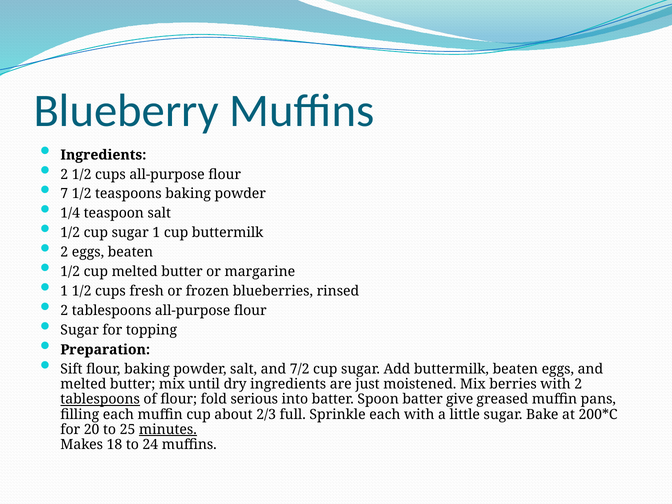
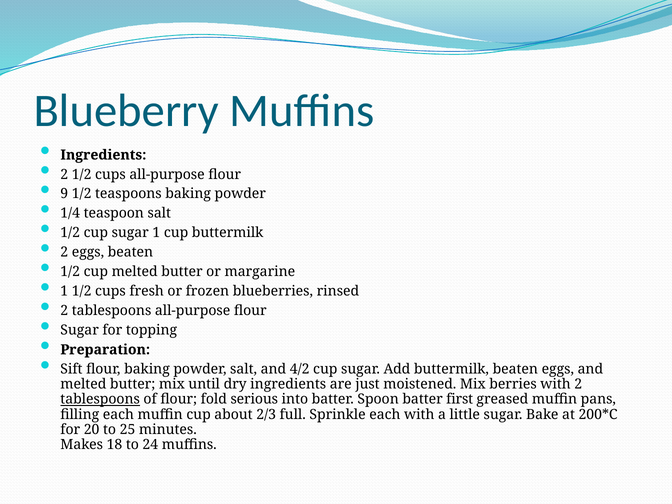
7: 7 -> 9
7/2: 7/2 -> 4/2
give: give -> first
minutes underline: present -> none
